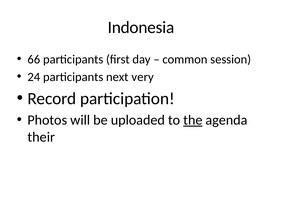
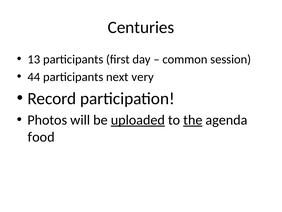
Indonesia: Indonesia -> Centuries
66: 66 -> 13
24: 24 -> 44
uploaded underline: none -> present
their: their -> food
